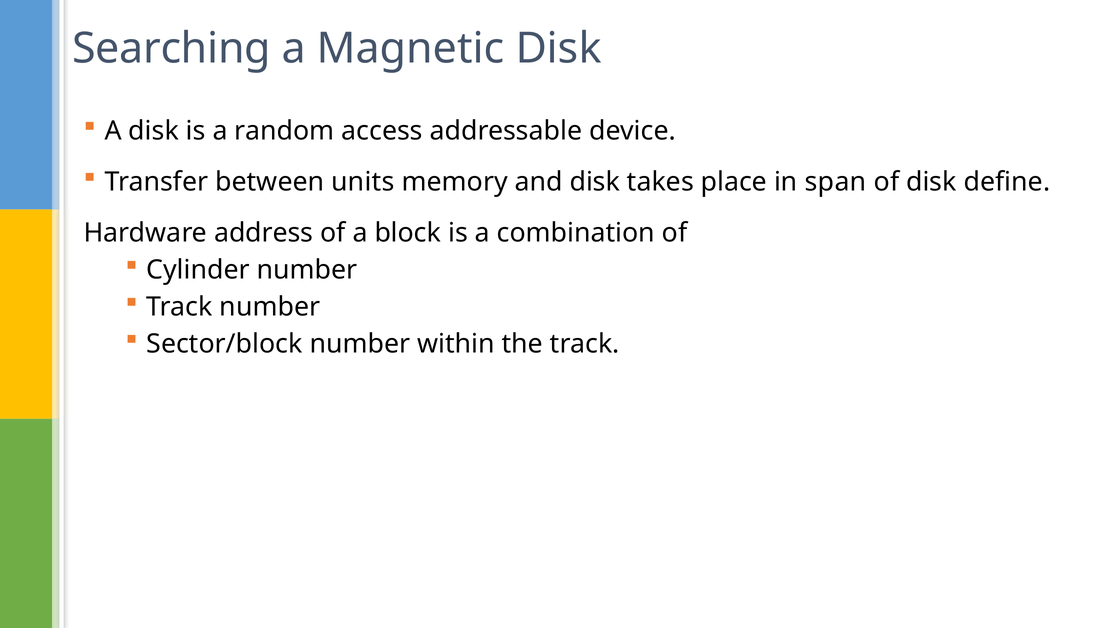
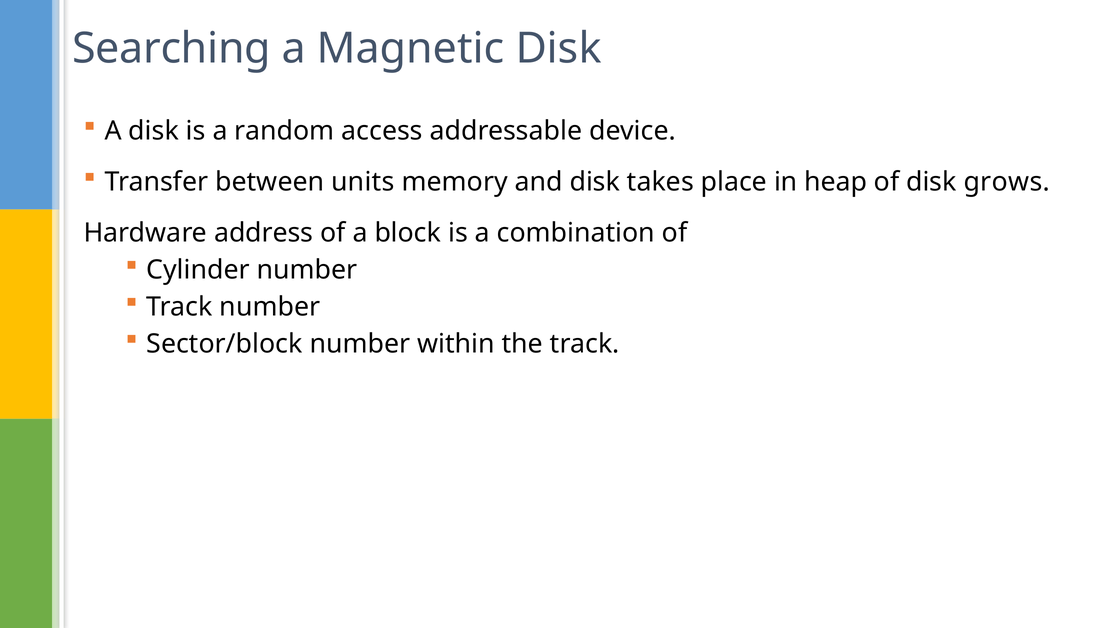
span: span -> heap
define: define -> grows
